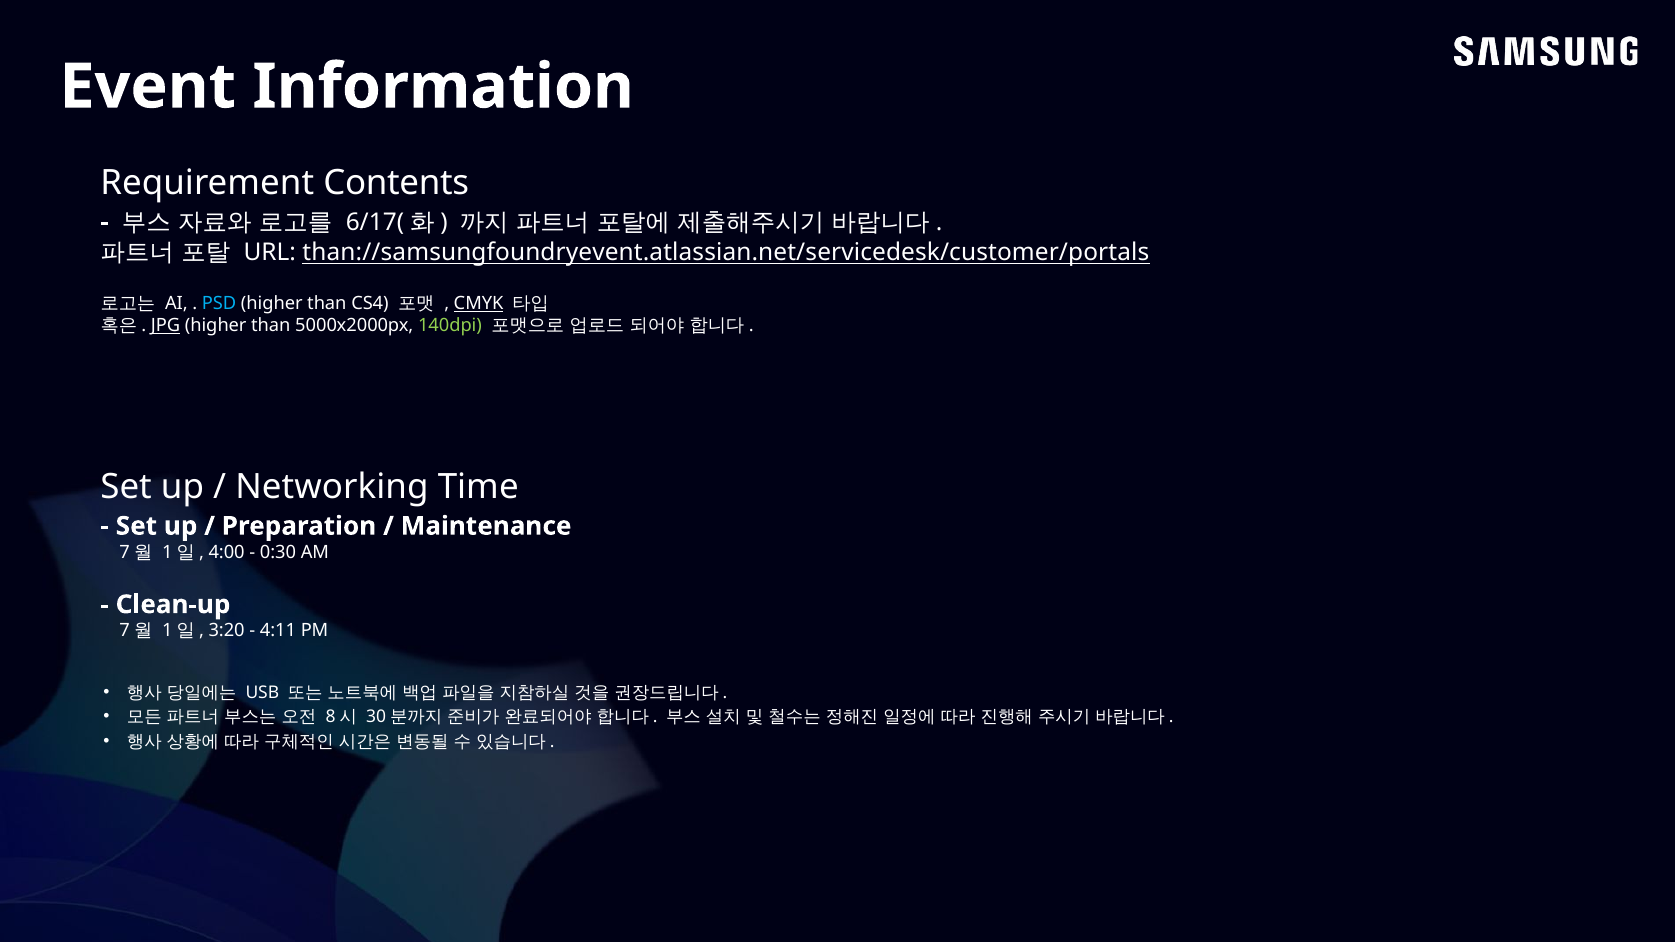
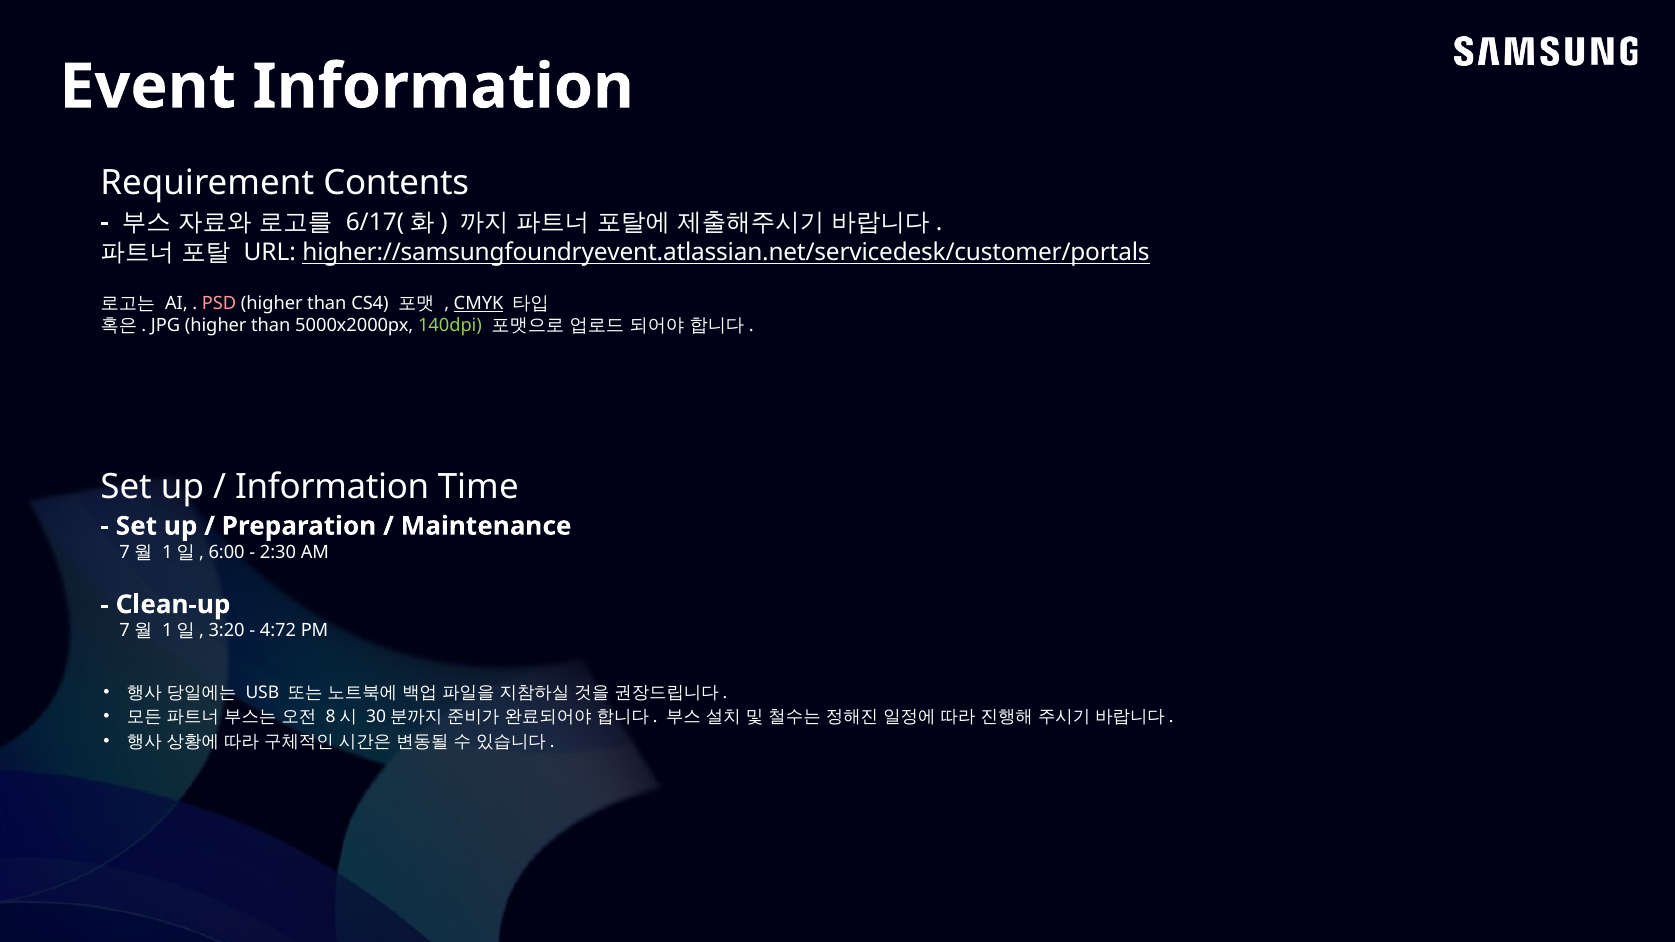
than://samsungfoundryevent.atlassian.net/servicedesk/customer/portals: than://samsungfoundryevent.atlassian.net/servicedesk/customer/portals -> higher://samsungfoundryevent.atlassian.net/servicedesk/customer/portals
PSD colour: light blue -> pink
JPG underline: present -> none
Networking at (332, 487): Networking -> Information
4:00: 4:00 -> 6:00
0:30: 0:30 -> 2:30
4:11: 4:11 -> 4:72
